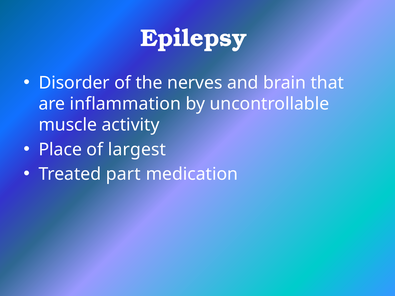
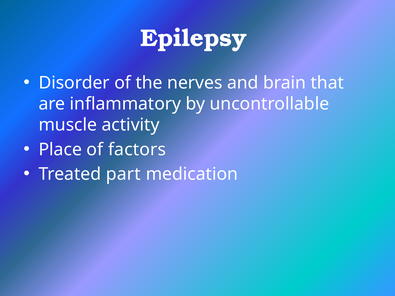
inflammation: inflammation -> inflammatory
largest: largest -> factors
